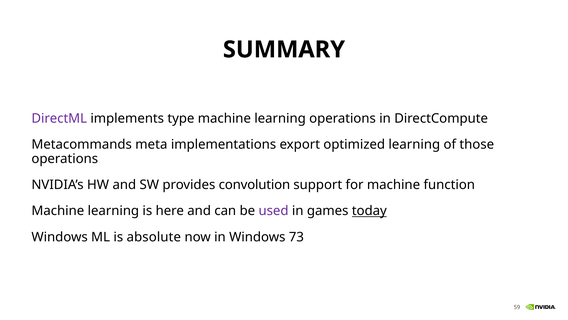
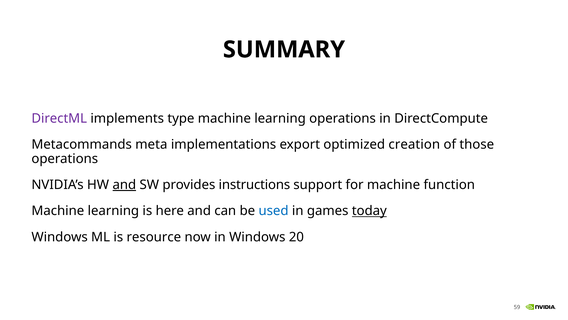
optimized learning: learning -> creation
and at (124, 185) underline: none -> present
convolution: convolution -> instructions
used colour: purple -> blue
absolute: absolute -> resource
73: 73 -> 20
